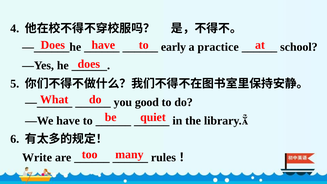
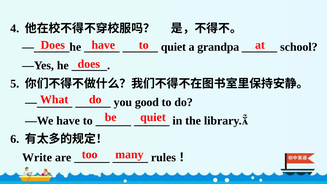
early at (173, 47): early -> quiet
practice: practice -> grandpa
